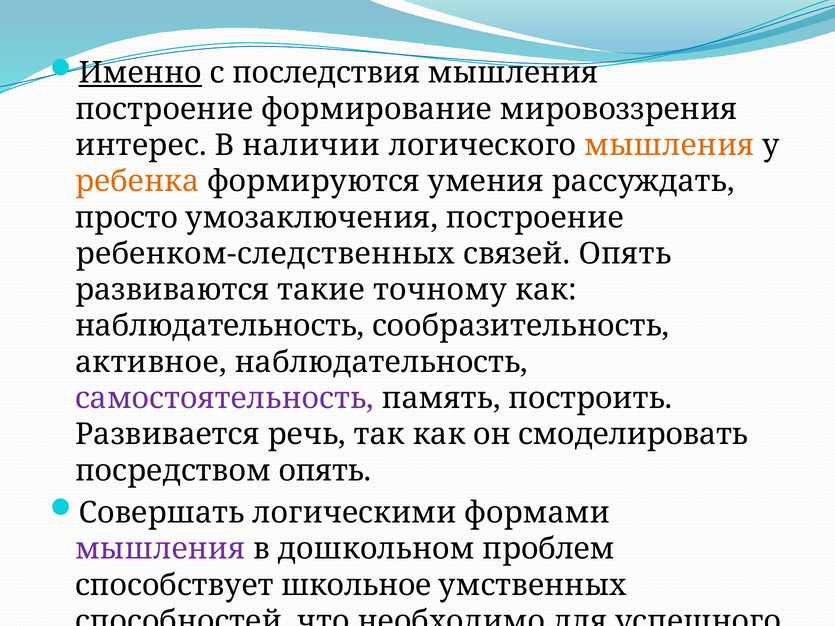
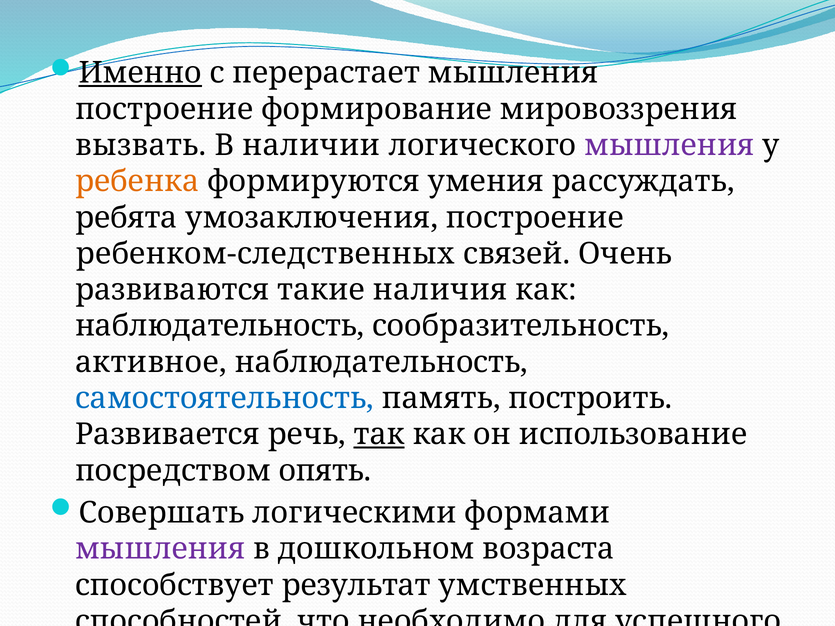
последствия: последствия -> перерастает
интерес: интерес -> вызвать
мышления at (669, 145) colour: orange -> purple
просто: просто -> ребята
связей Опять: Опять -> Очень
точному: точному -> наличия
самостоятельность colour: purple -> blue
так underline: none -> present
смоделировать: смоделировать -> использование
проблем: проблем -> возраста
школьное: школьное -> результат
